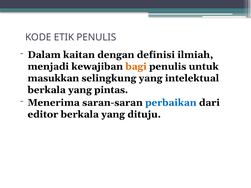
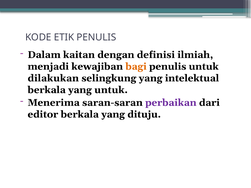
masukkan: masukkan -> dilakukan
yang pintas: pintas -> untuk
perbaikan colour: blue -> purple
